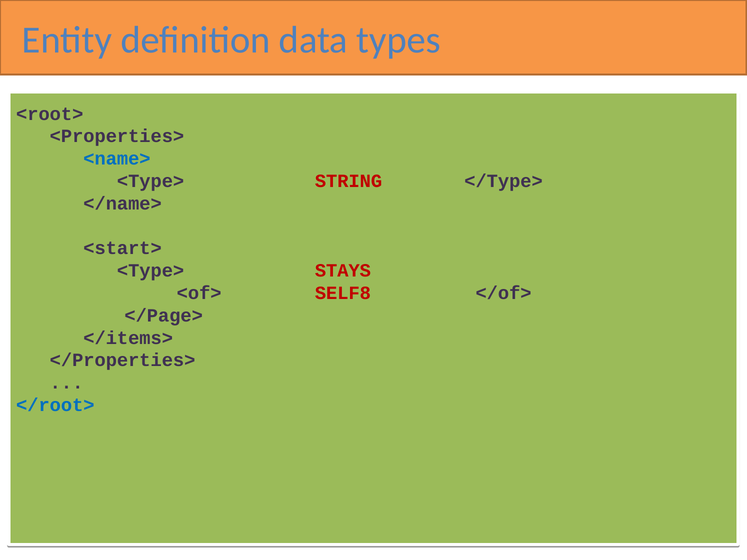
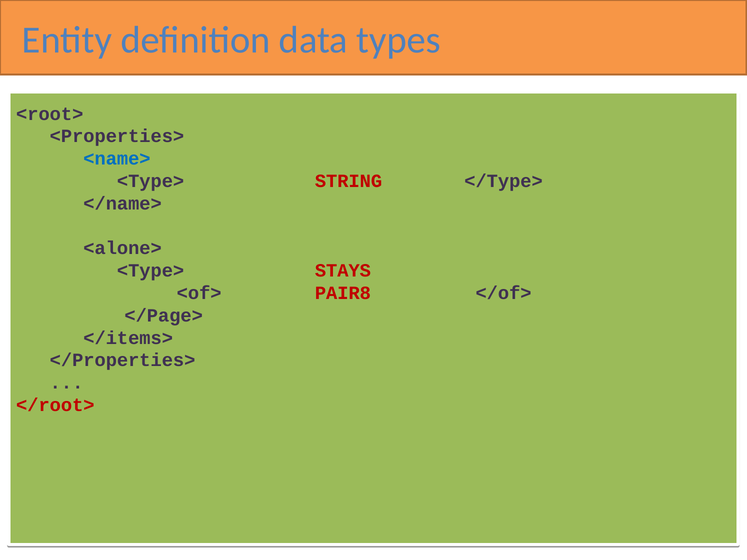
<start>: <start> -> <alone>
SELF8: SELF8 -> PAIR8
</root> colour: blue -> red
